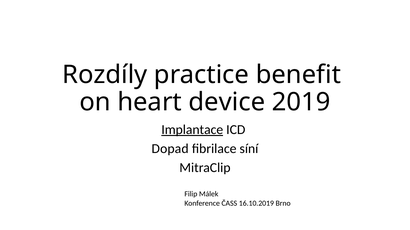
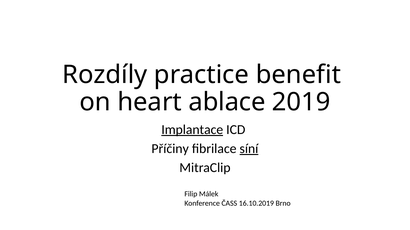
device: device -> ablace
Dopad: Dopad -> Příčiny
síní underline: none -> present
